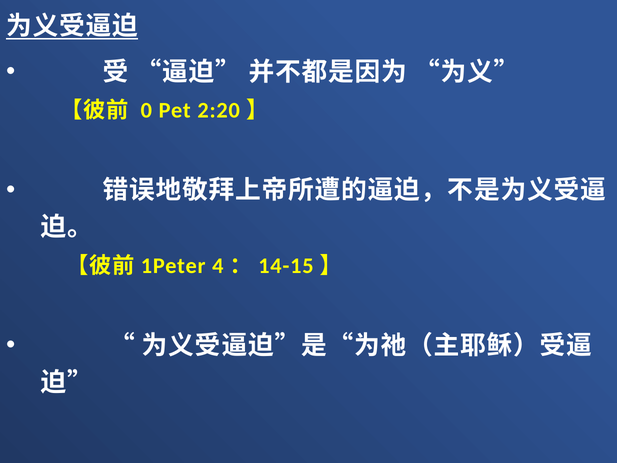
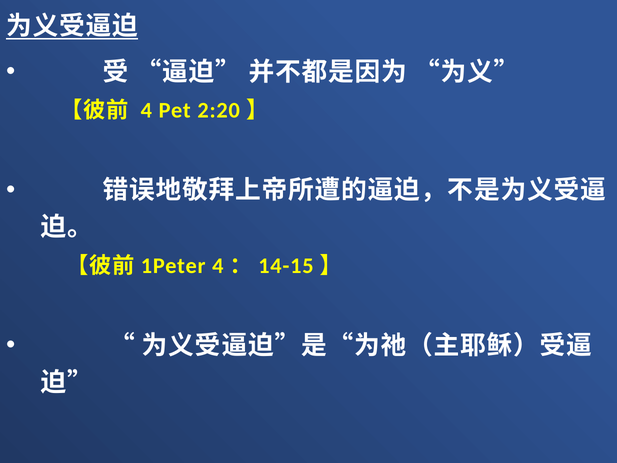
0 at (146, 110): 0 -> 4
